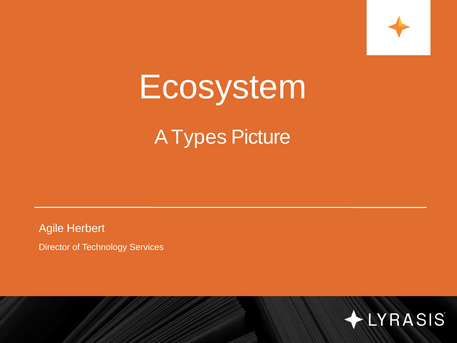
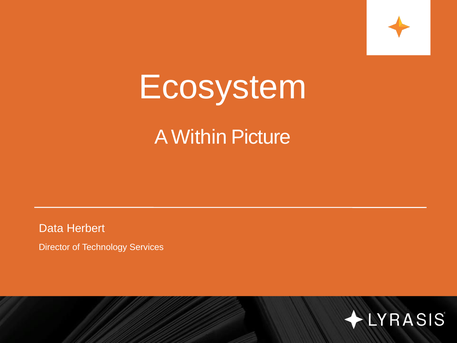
Types: Types -> Within
Agile: Agile -> Data
